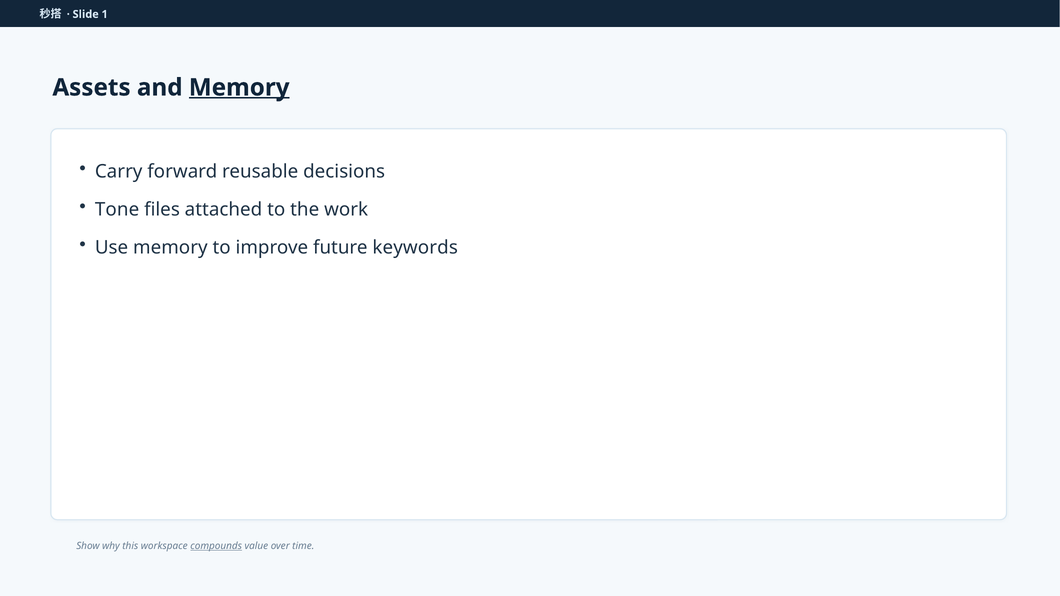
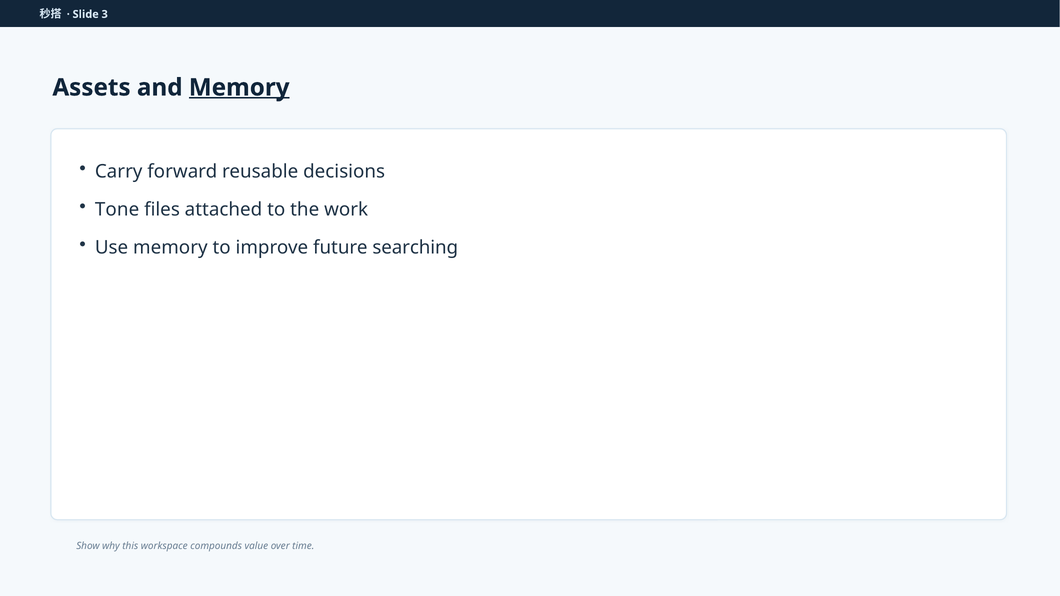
1: 1 -> 3
keywords: keywords -> searching
compounds underline: present -> none
